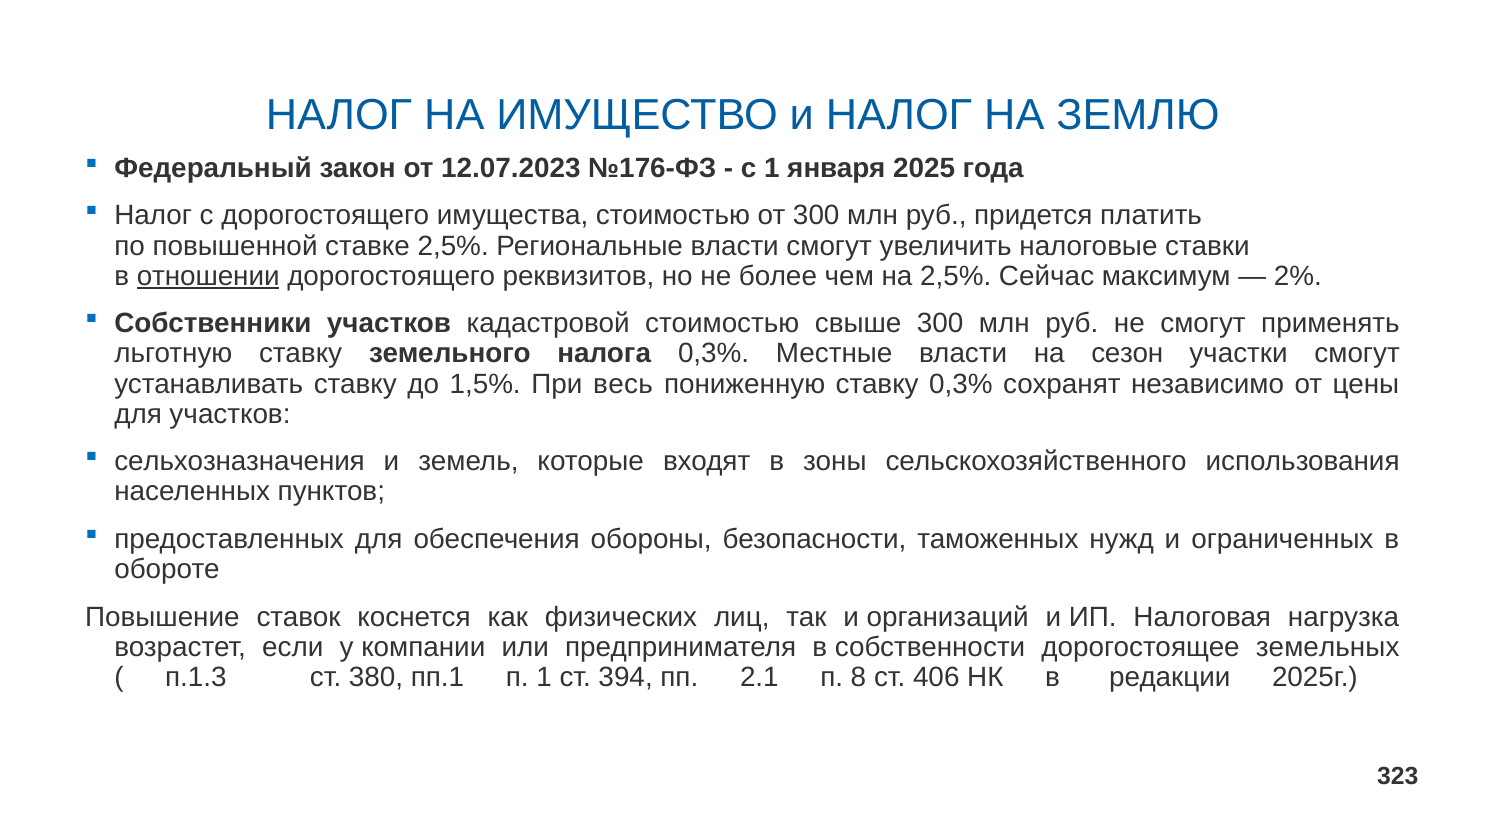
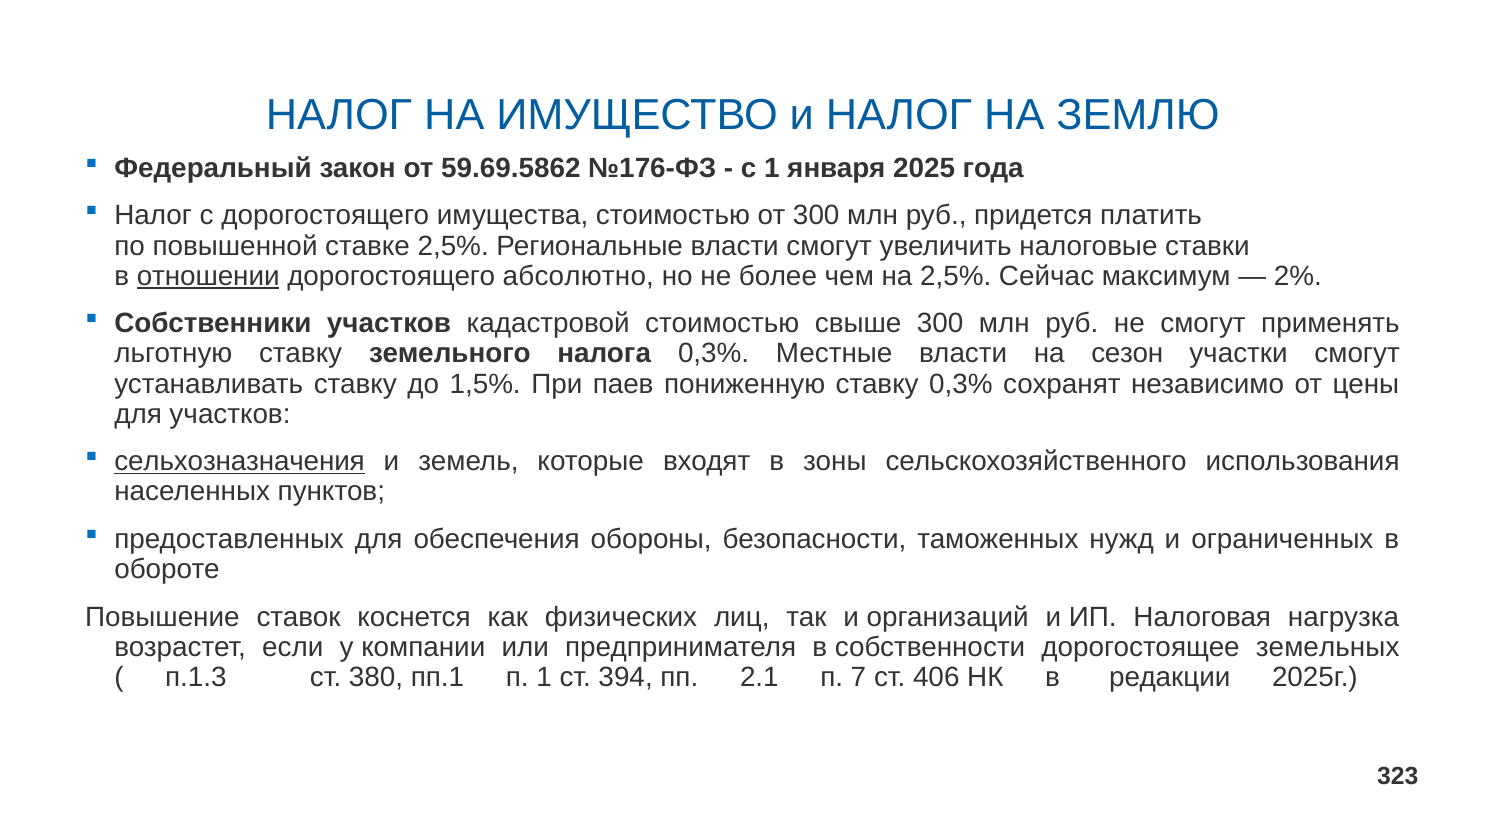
12.07.2023: 12.07.2023 -> 59.69.5862
реквизитов: реквизитов -> абсолютно
весь: весь -> паев
сельхозназначения underline: none -> present
8: 8 -> 7
